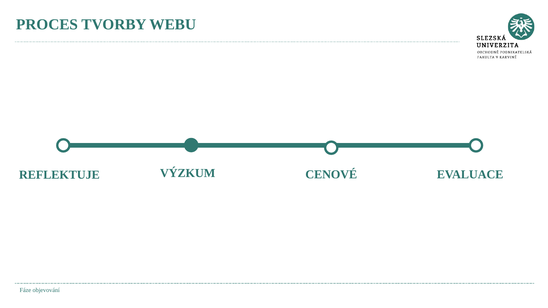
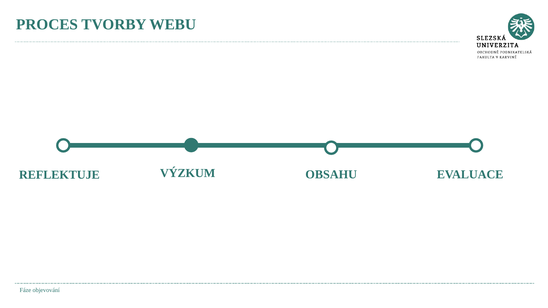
CENOVÉ: CENOVÉ -> OBSAHU
